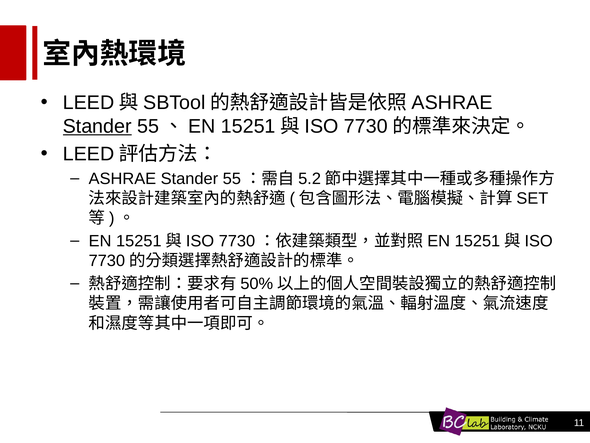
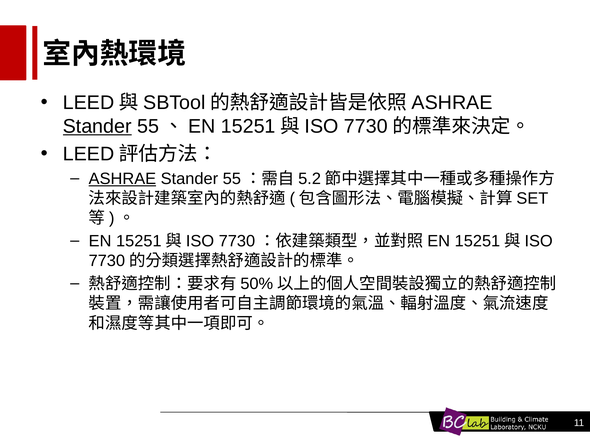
ASHRAE underline: none -> present
